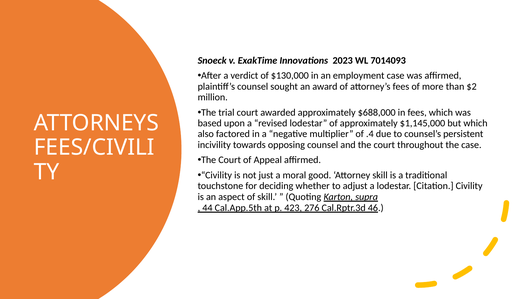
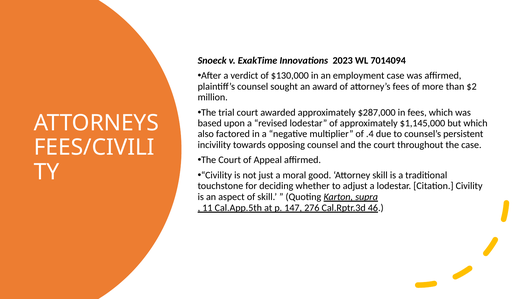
7014093: 7014093 -> 7014094
$688,000: $688,000 -> $287,000
44: 44 -> 11
423: 423 -> 147
